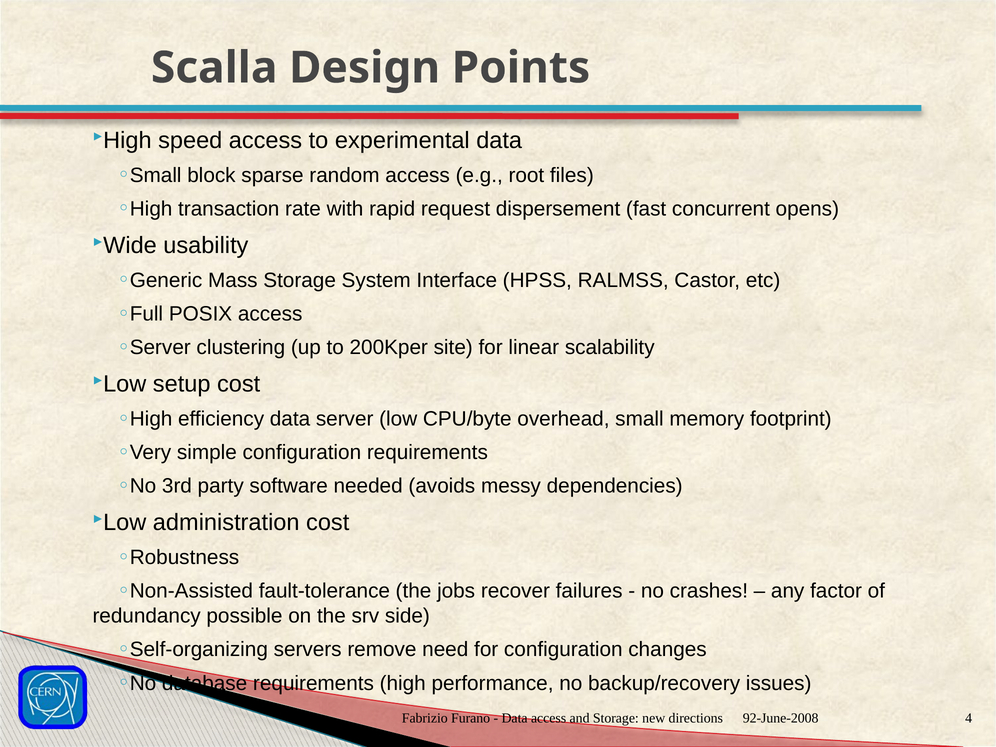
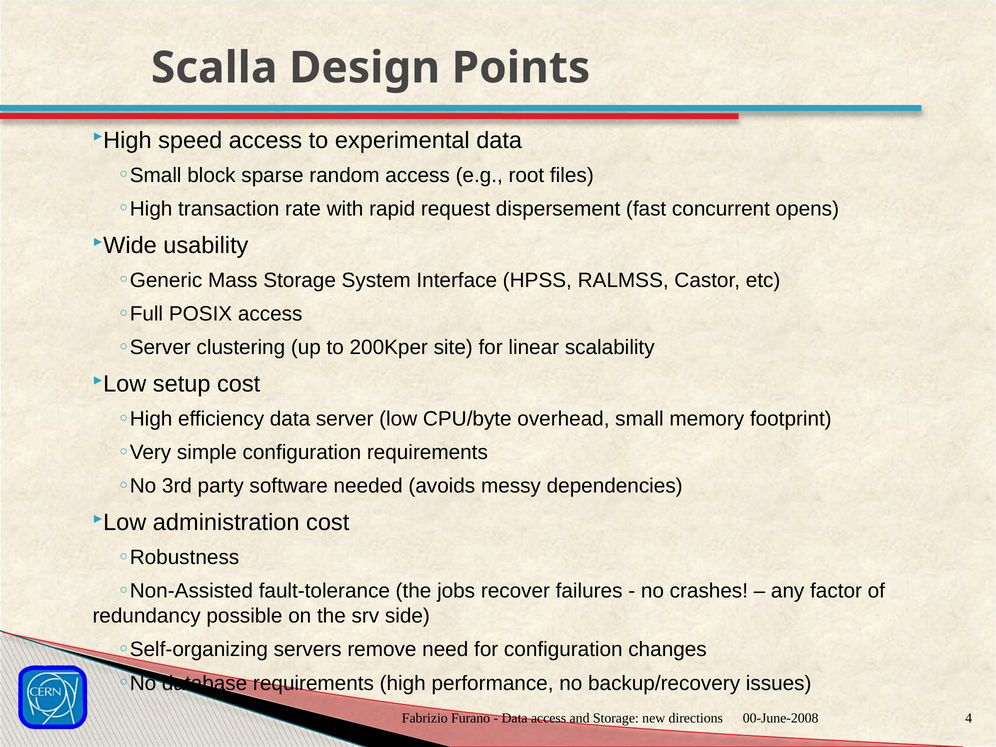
92-June-2008: 92-June-2008 -> 00-June-2008
